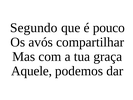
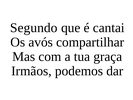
pouco: pouco -> cantai
Aquele: Aquele -> Irmãos
